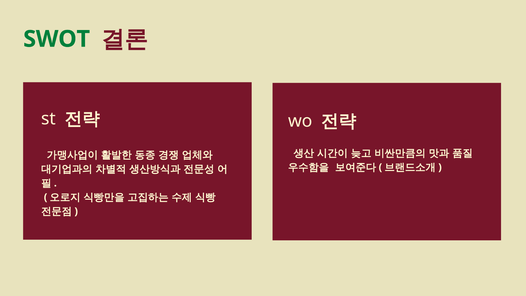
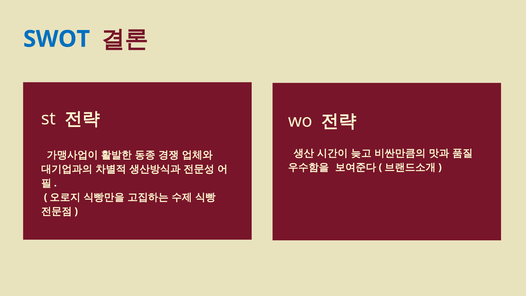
SWOT colour: green -> blue
